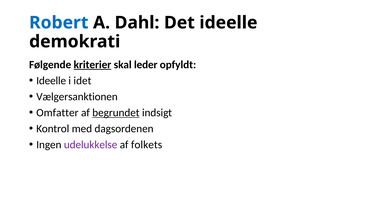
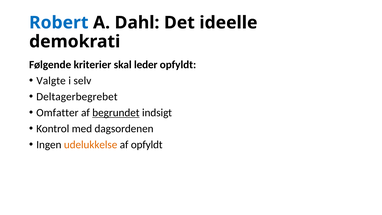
kriterier underline: present -> none
Ideelle at (51, 81): Ideelle -> Valgte
idet: idet -> selv
Vælgersanktionen: Vælgersanktionen -> Deltagerbegrebet
udelukkelse colour: purple -> orange
af folkets: folkets -> opfyldt
